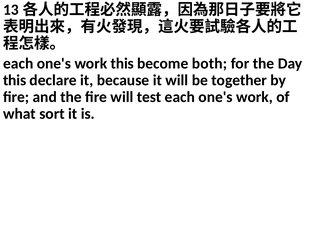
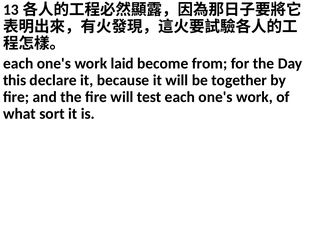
work this: this -> laid
both: both -> from
